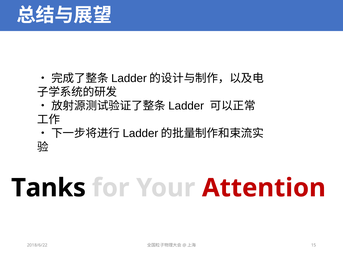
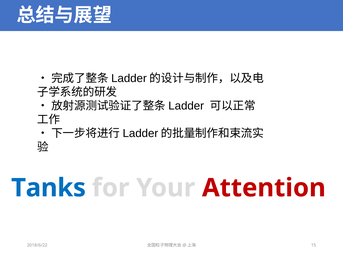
Tanks colour: black -> blue
